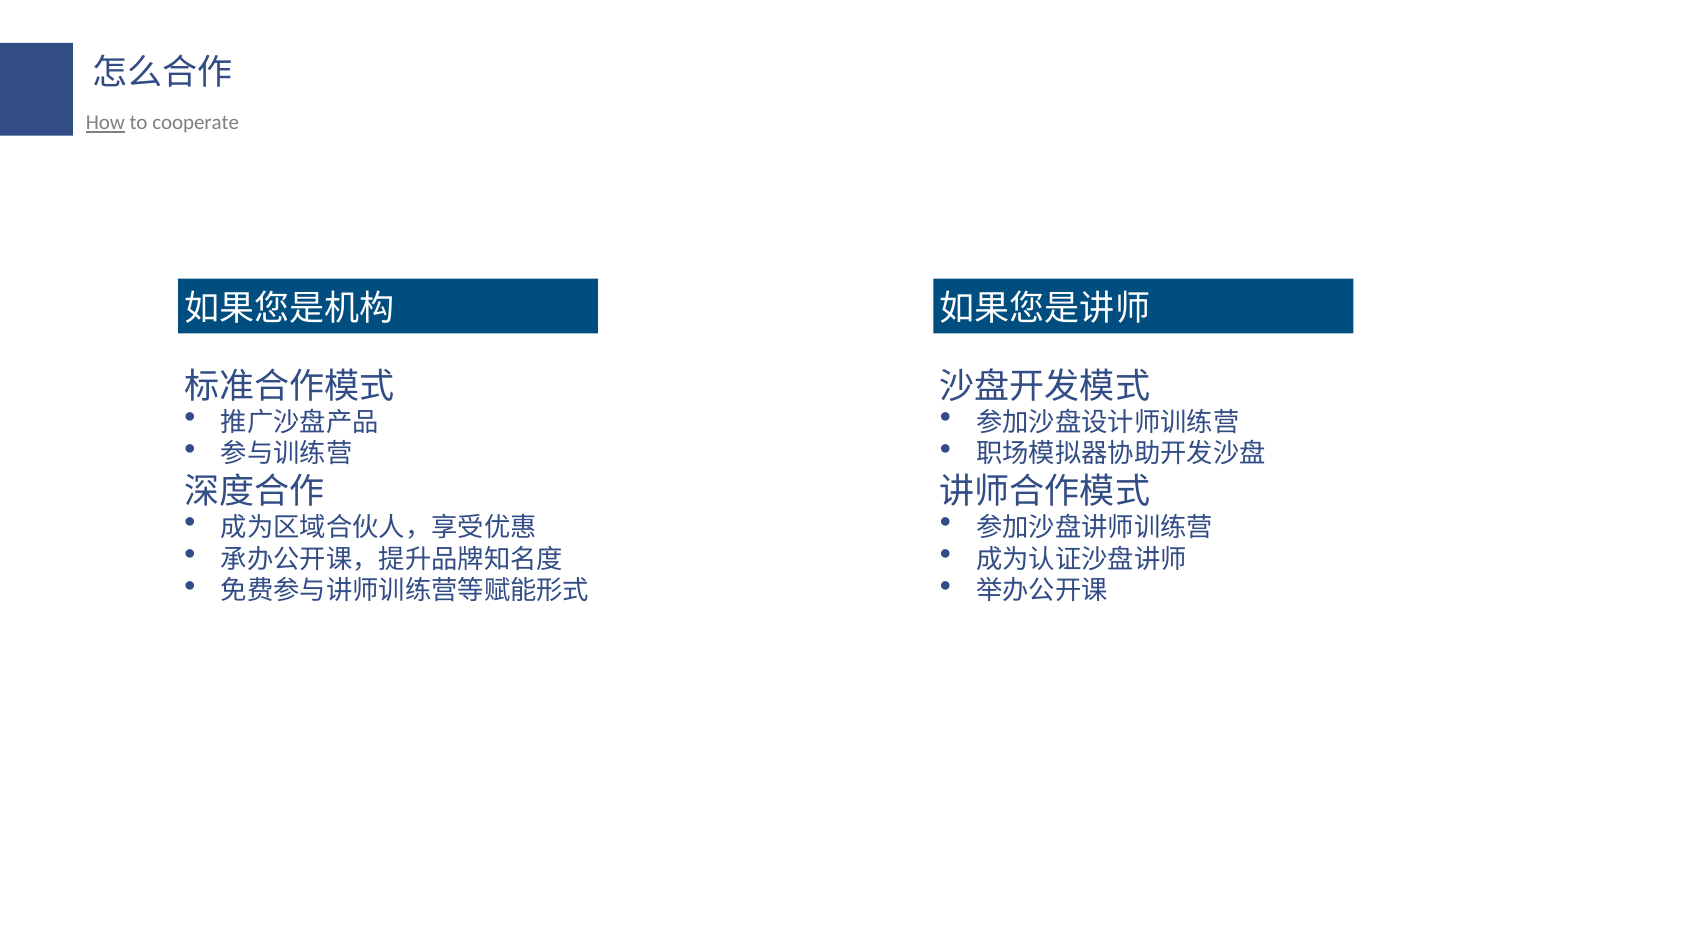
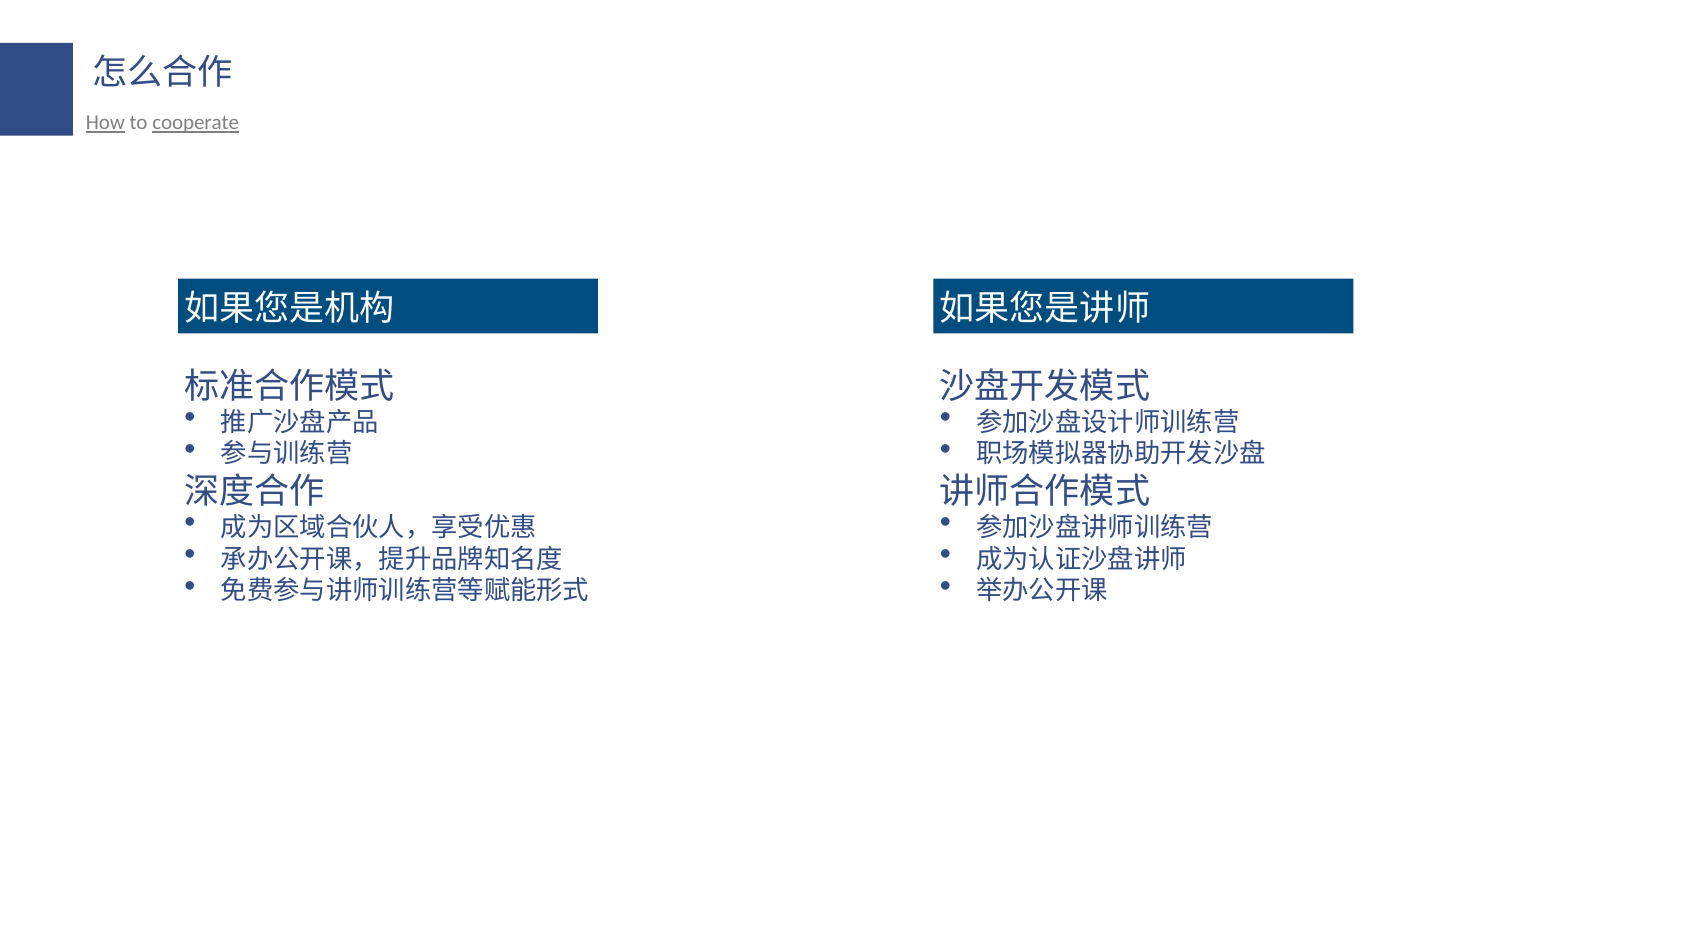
cooperate underline: none -> present
